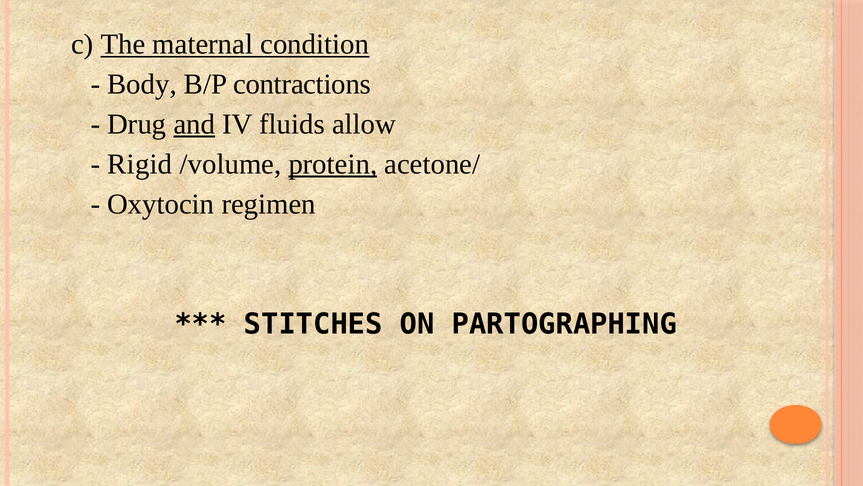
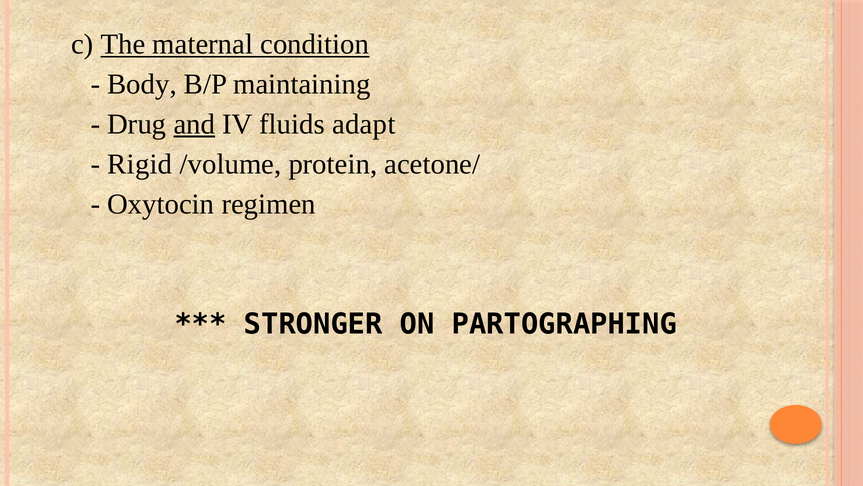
contractions: contractions -> maintaining
allow: allow -> adapt
protein underline: present -> none
STITCHES: STITCHES -> STRONGER
